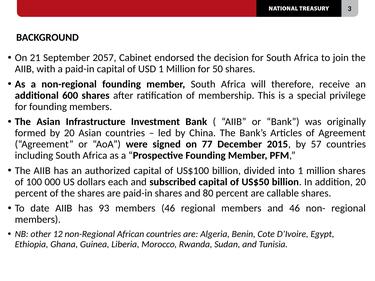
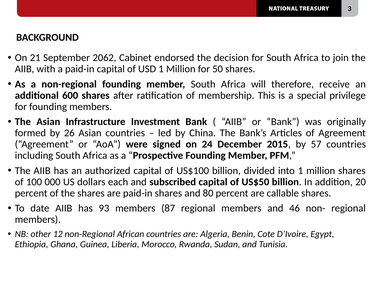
2057: 2057 -> 2062
by 20: 20 -> 26
77: 77 -> 24
members 46: 46 -> 87
